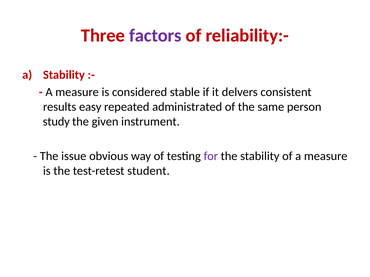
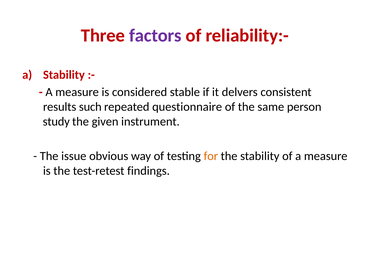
easy: easy -> such
administrated: administrated -> questionnaire
for colour: purple -> orange
student: student -> findings
